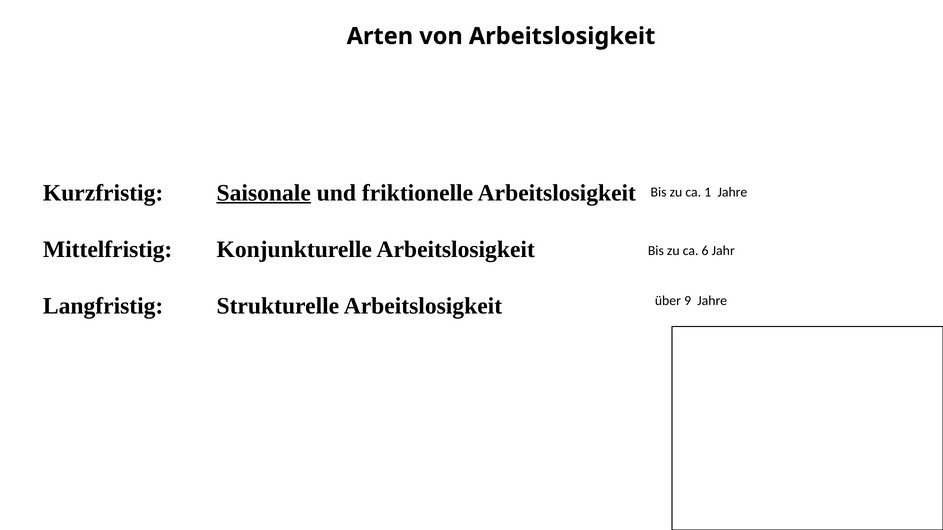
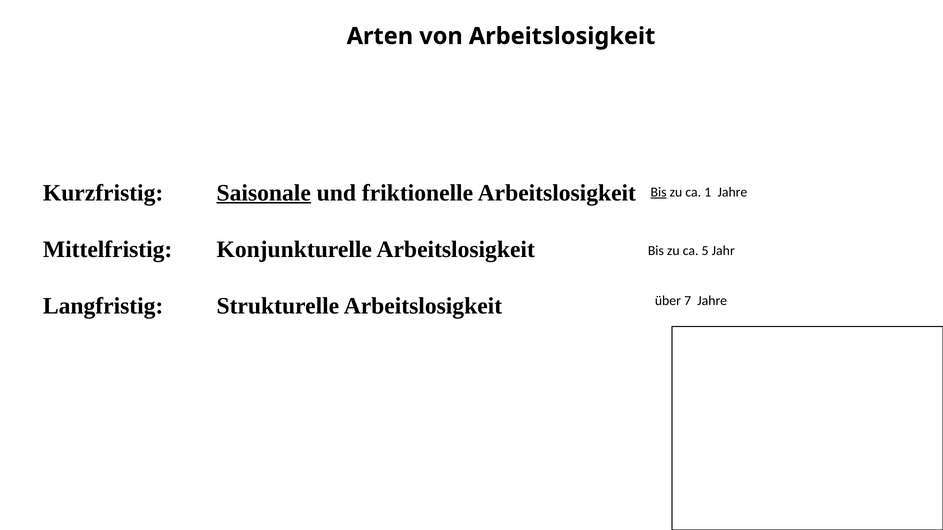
Bis at (659, 192) underline: none -> present
6: 6 -> 5
9: 9 -> 7
